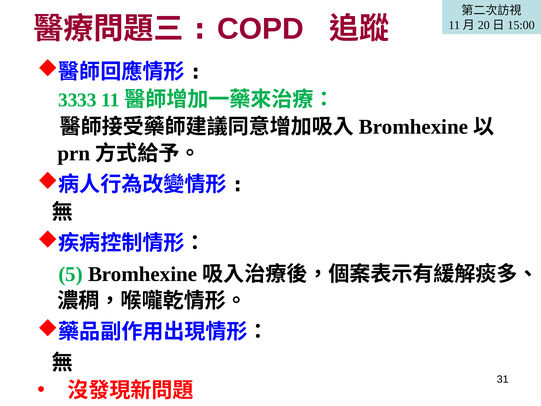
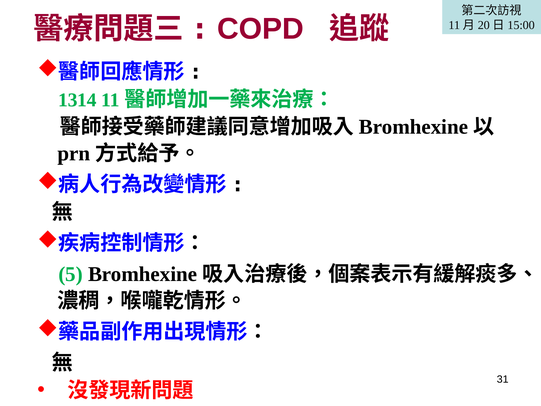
3333: 3333 -> 1314
